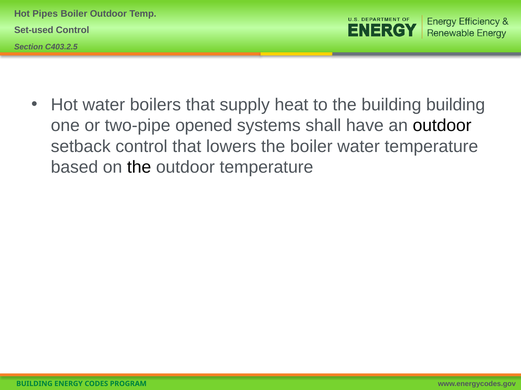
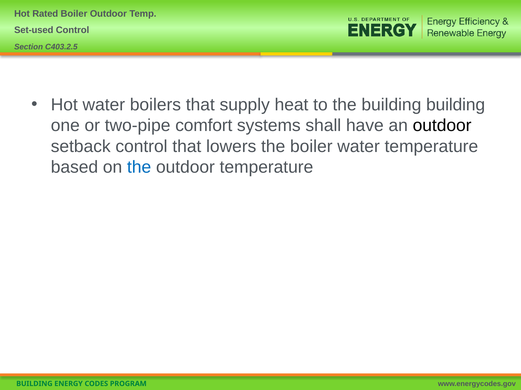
Pipes: Pipes -> Rated
opened: opened -> comfort
the at (139, 167) colour: black -> blue
